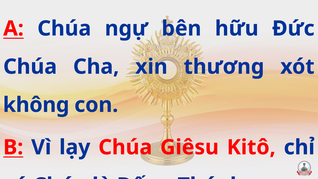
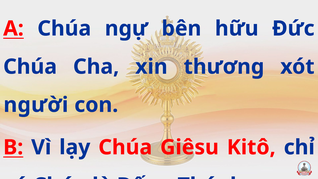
không: không -> người
